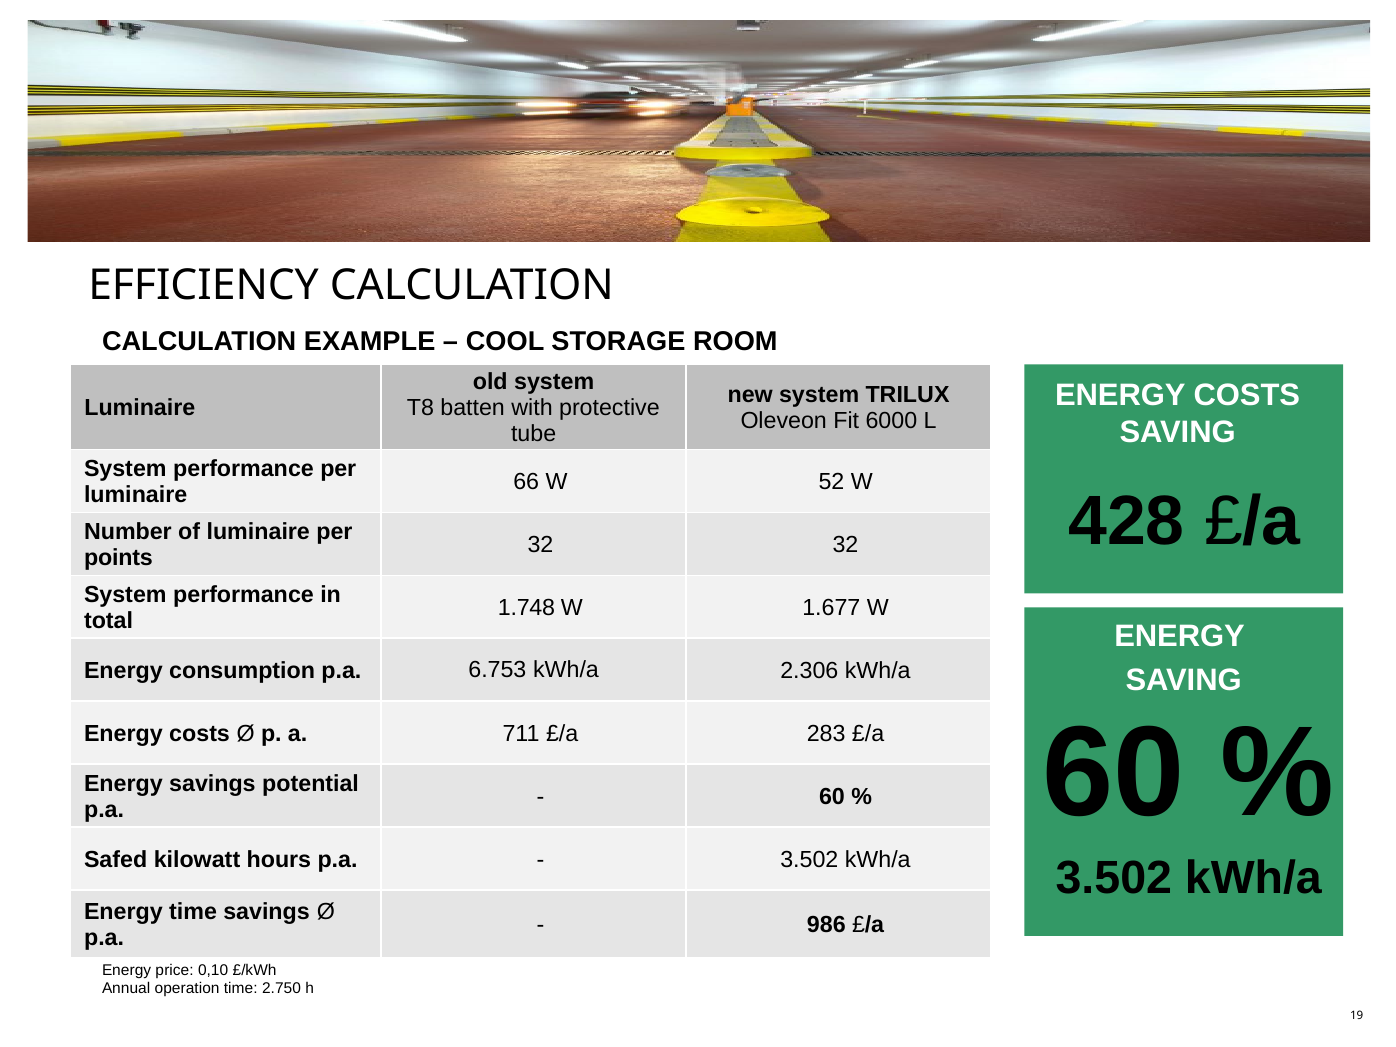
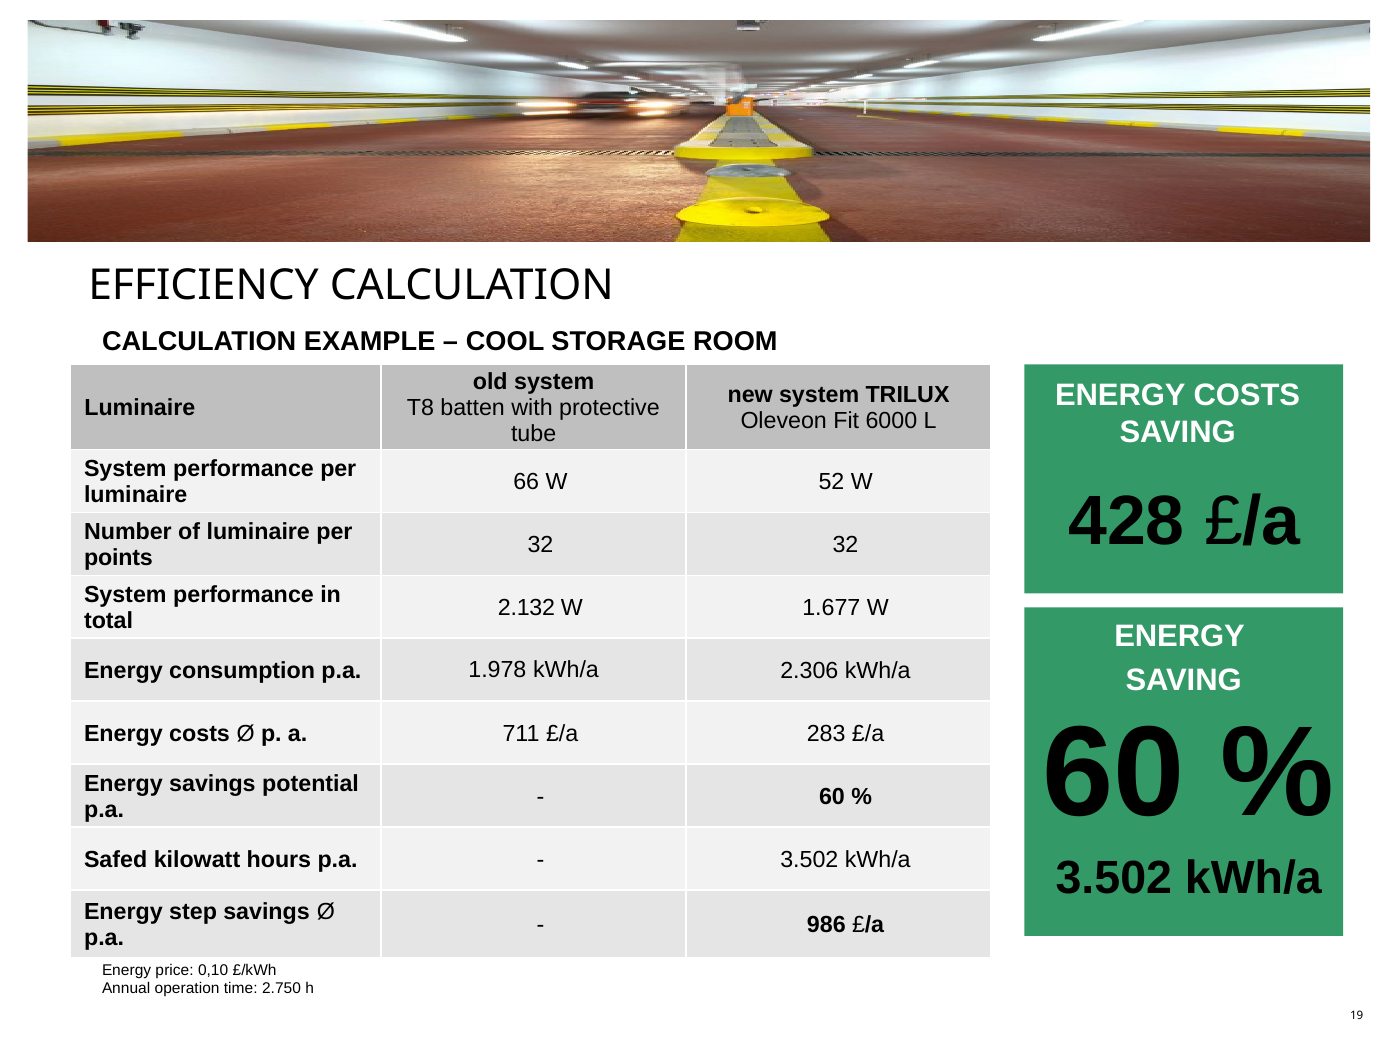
1.748: 1.748 -> 2.132
6.753: 6.753 -> 1.978
Energy time: time -> step
